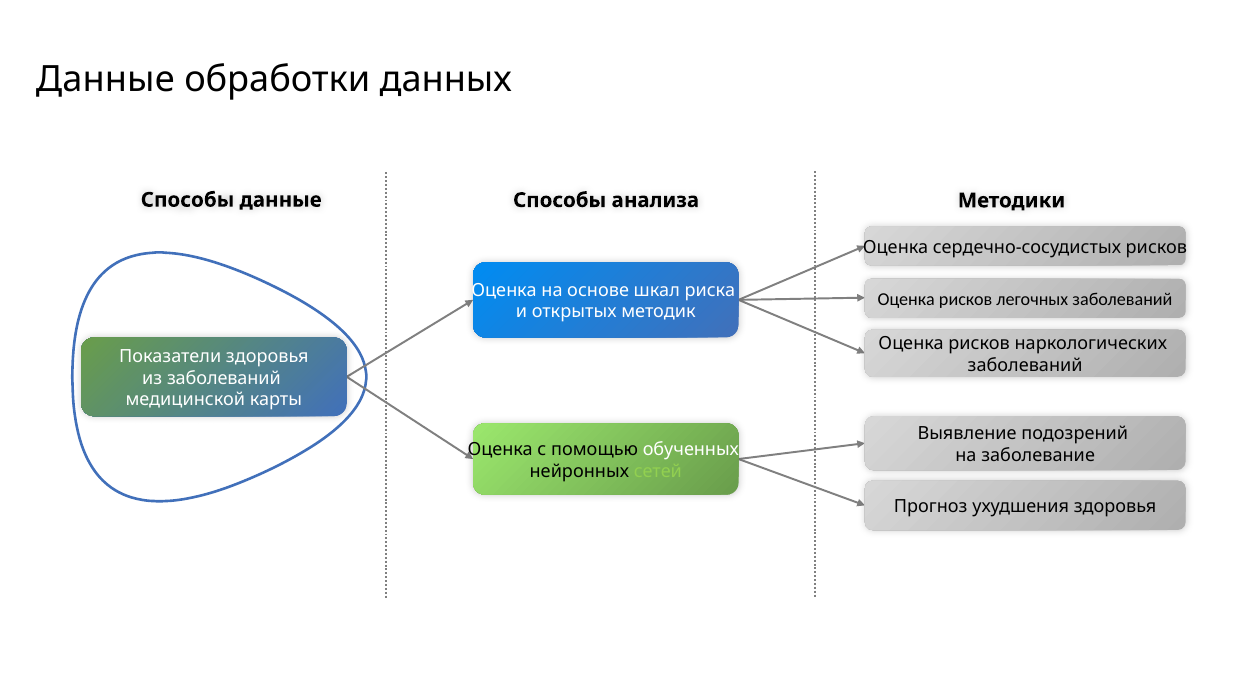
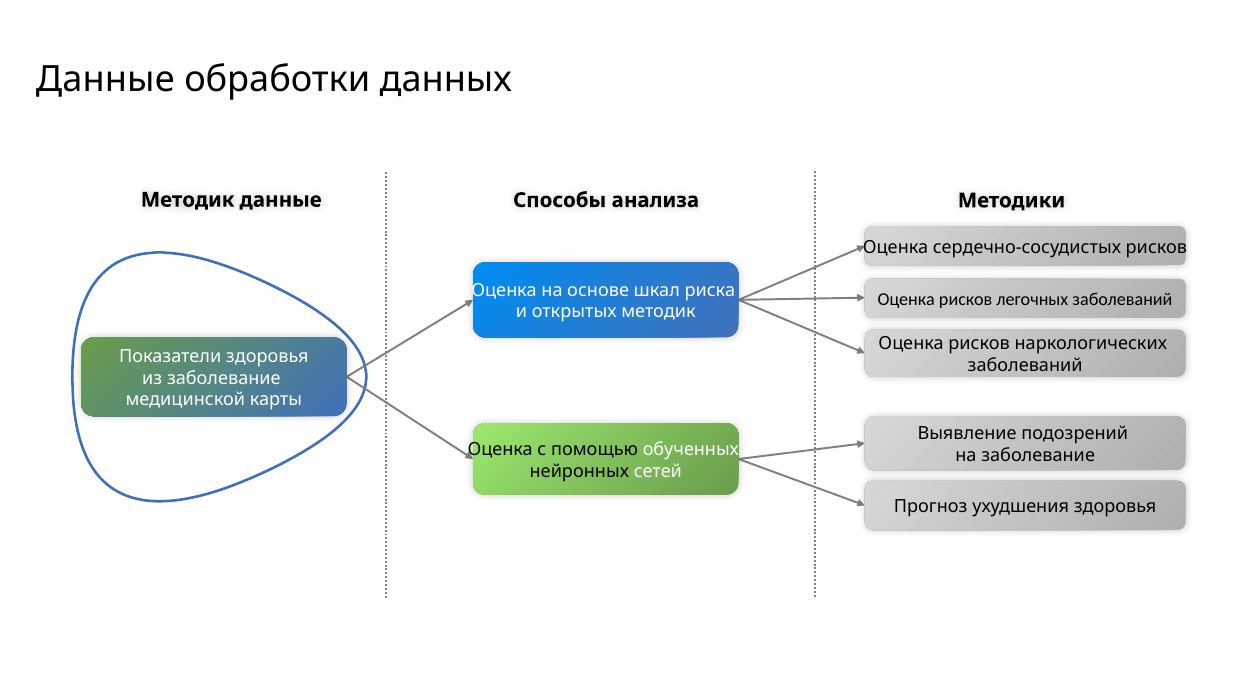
Способы at (188, 200): Способы -> Методик
из заболеваний: заболеваний -> заболевание
сетей colour: light green -> white
